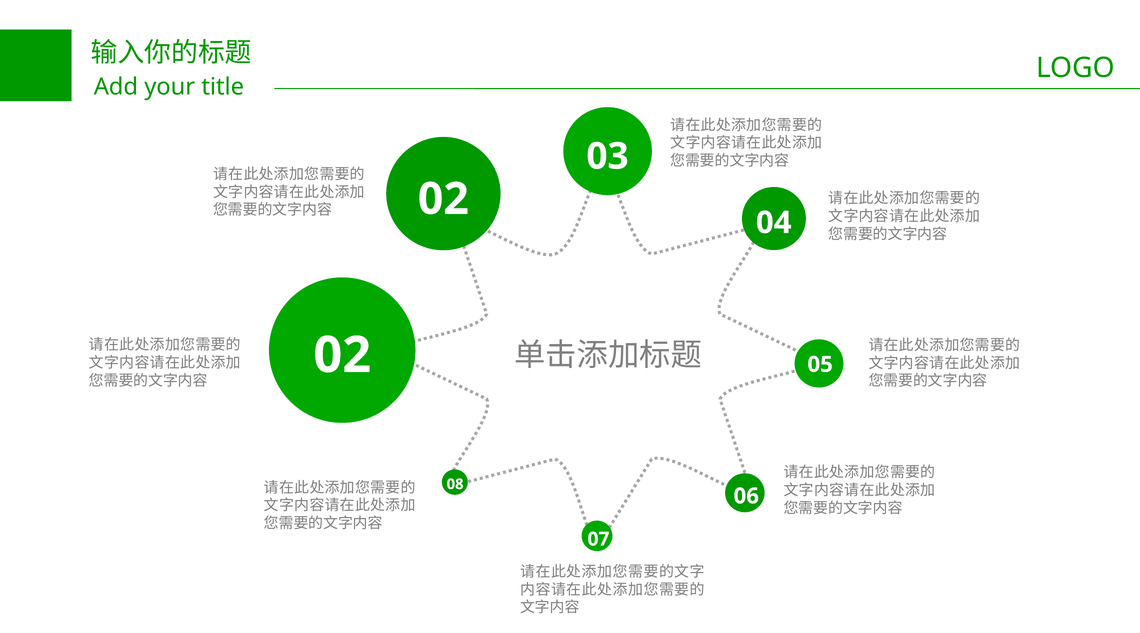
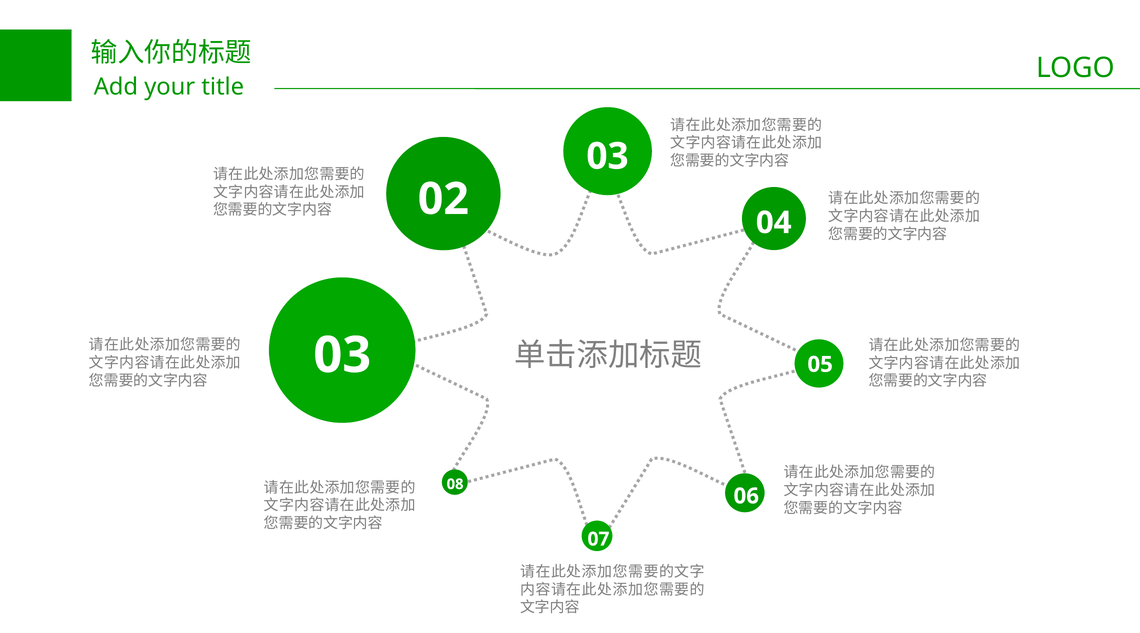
02 at (342, 356): 02 -> 03
